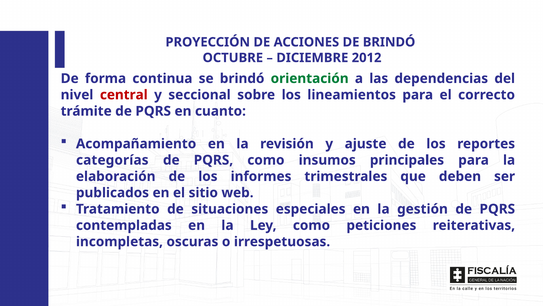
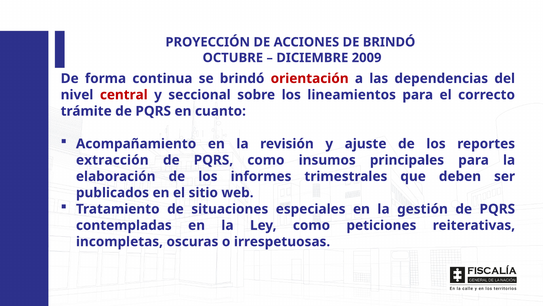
2012: 2012 -> 2009
orientación colour: green -> red
categorías: categorías -> extracción
